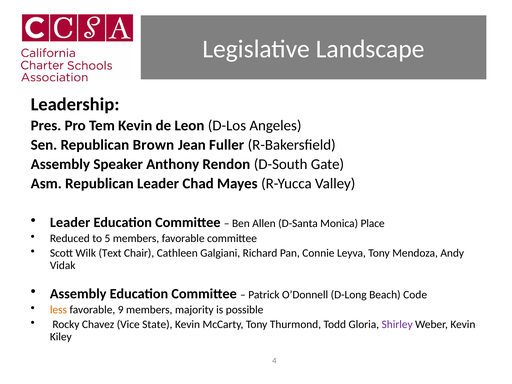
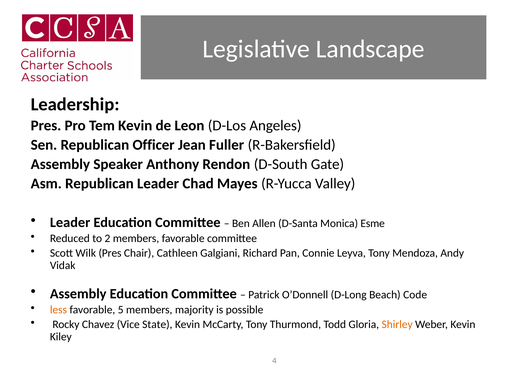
Brown: Brown -> Officer
Place: Place -> Esme
5: 5 -> 2
Wilk Text: Text -> Pres
9: 9 -> 5
Shirley colour: purple -> orange
